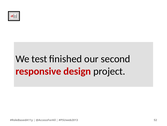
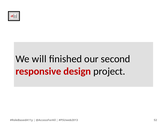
test: test -> will
